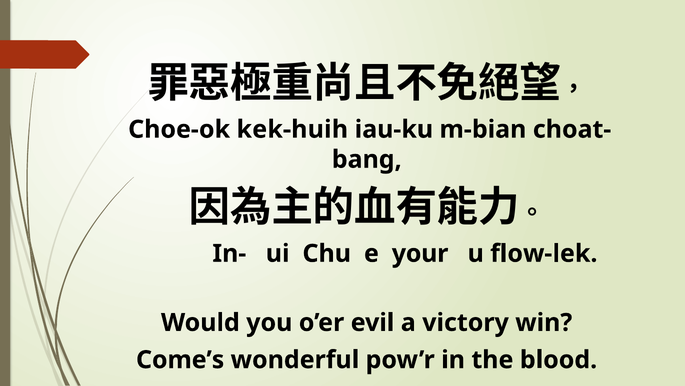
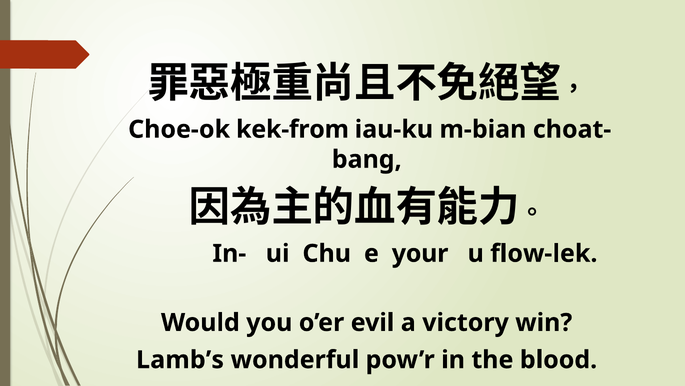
kek-huih: kek-huih -> kek-from
Come’s: Come’s -> Lamb’s
